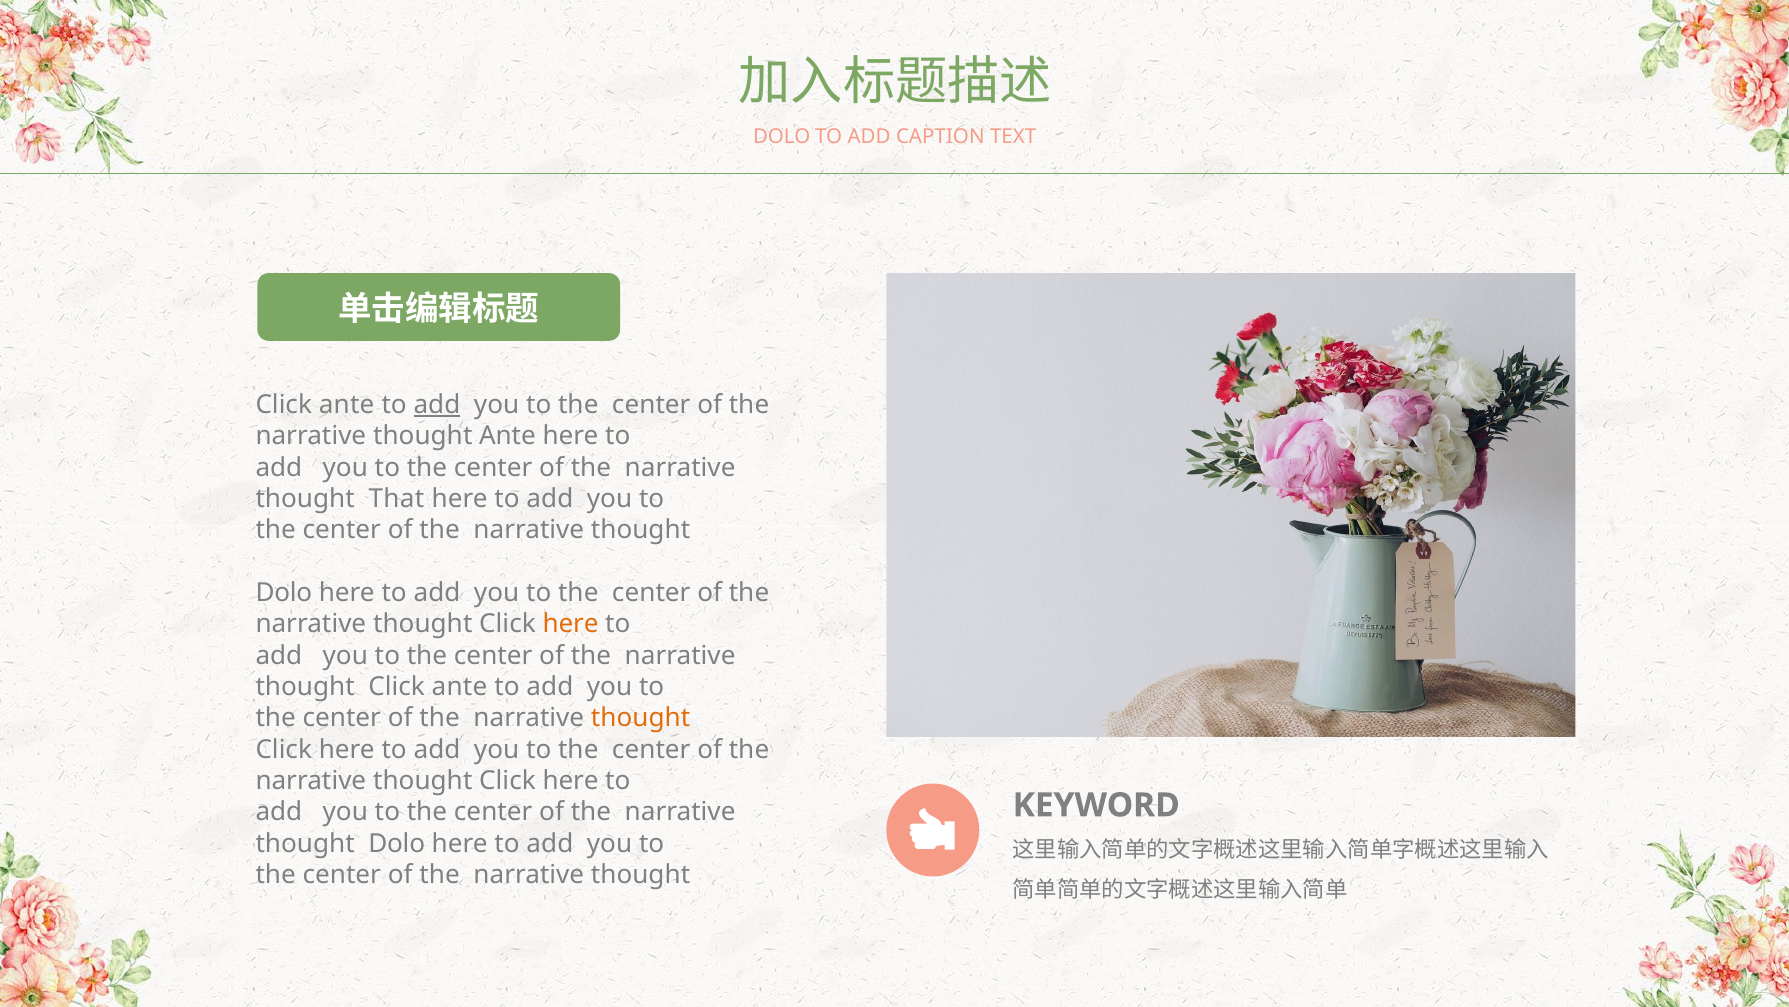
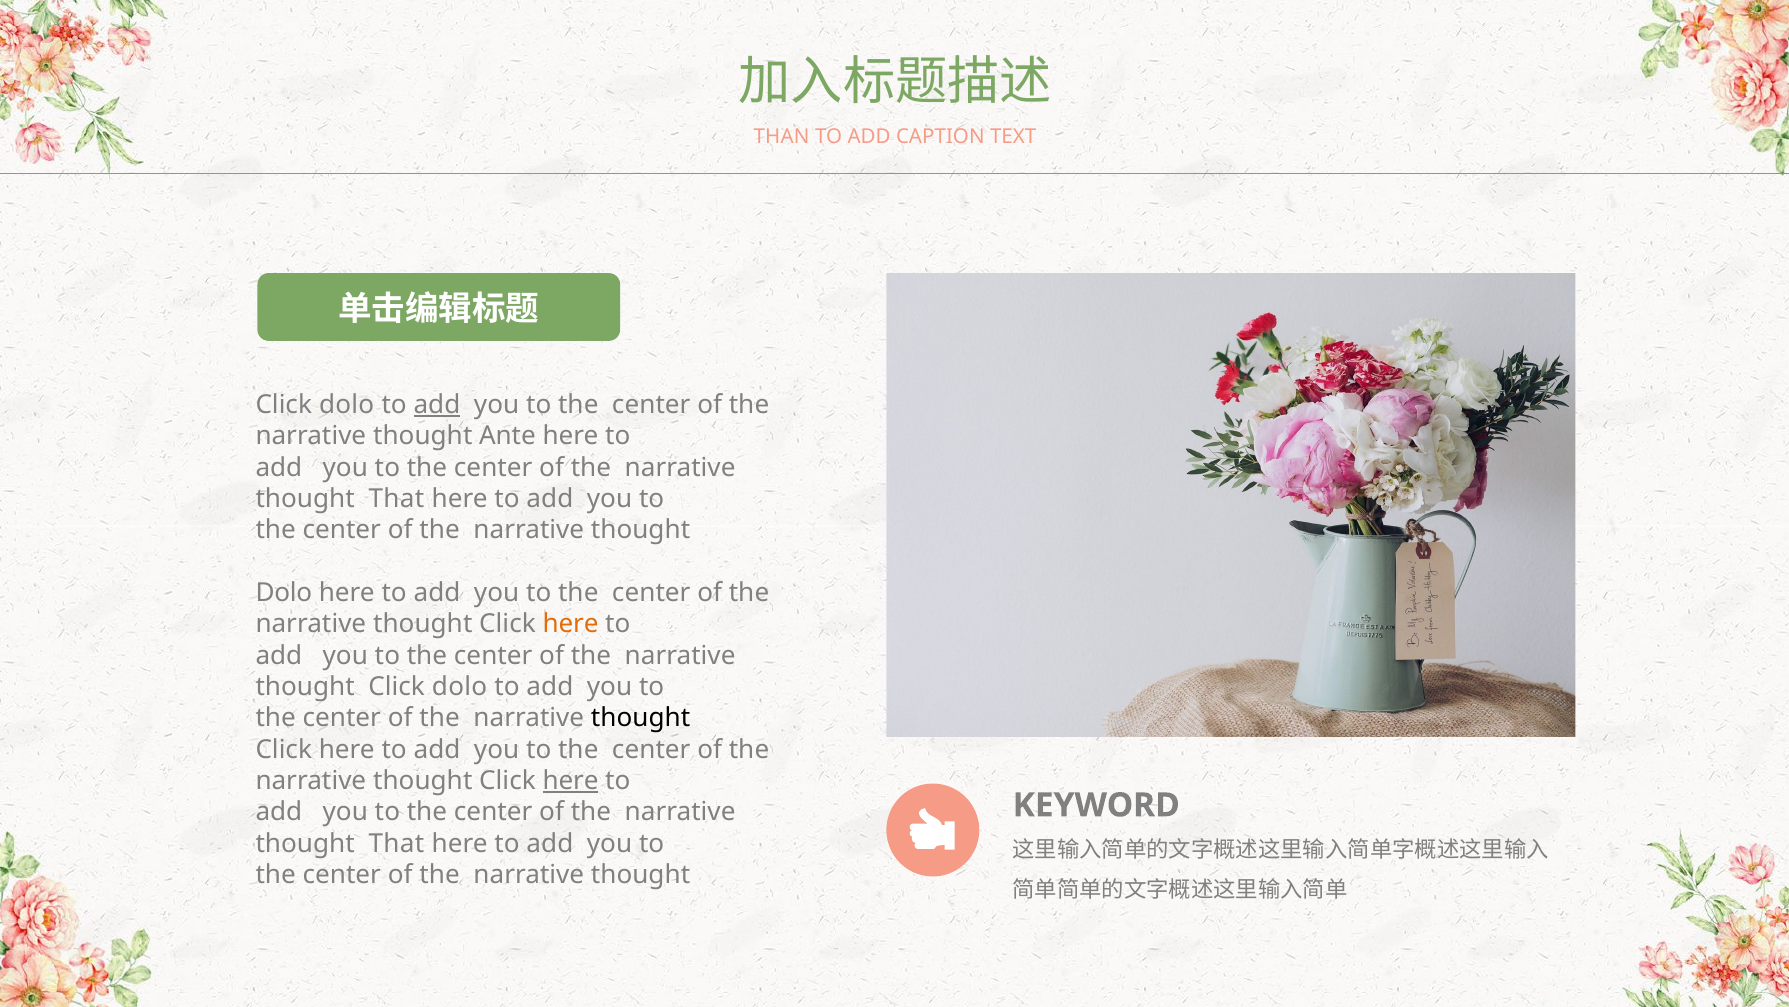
DOLO at (782, 136): DOLO -> THAN
ante at (347, 405): ante -> dolo
thought Click ante: ante -> dolo
thought at (641, 718) colour: orange -> black
here at (571, 781) underline: none -> present
Dolo at (397, 843): Dolo -> That
